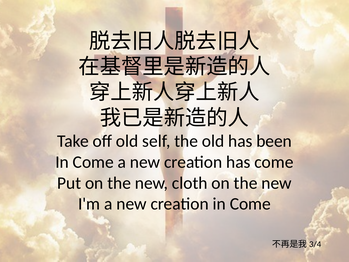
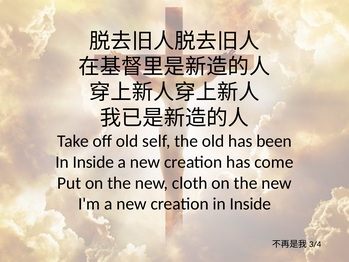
Come at (93, 162): Come -> Inside
creation in Come: Come -> Inside
